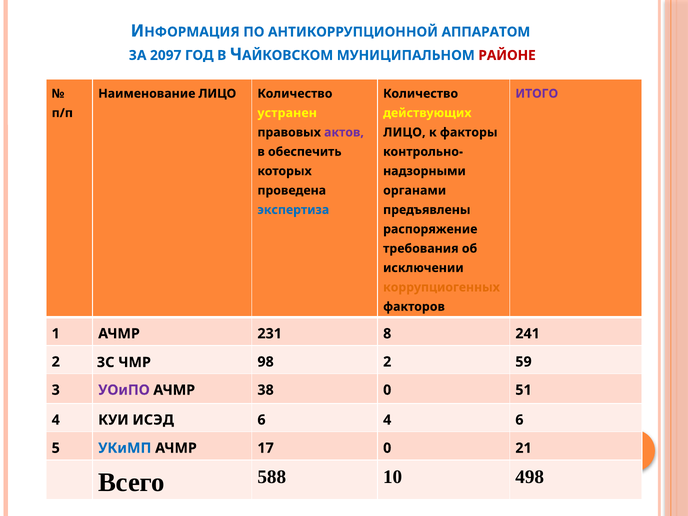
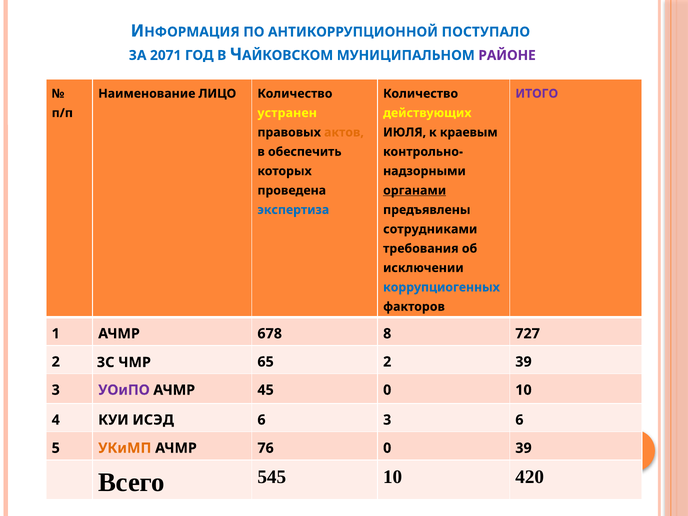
АППАРАТОМ: АППАРАТОМ -> ПОСТУПАЛО
2097: 2097 -> 2071
РАЙОНЕ colour: red -> purple
актов colour: purple -> orange
ЛИЦО at (404, 132): ЛИЦО -> ИЮЛЯ
факторы: факторы -> краевым
органами underline: none -> present
распоряжение: распоряжение -> сотрудниками
коррупциогенных colour: orange -> blue
231: 231 -> 678
241: 241 -> 727
98: 98 -> 65
2 59: 59 -> 39
38: 38 -> 45
0 51: 51 -> 10
6 4: 4 -> 3
УКиМП colour: blue -> orange
17: 17 -> 76
0 21: 21 -> 39
588: 588 -> 545
498: 498 -> 420
